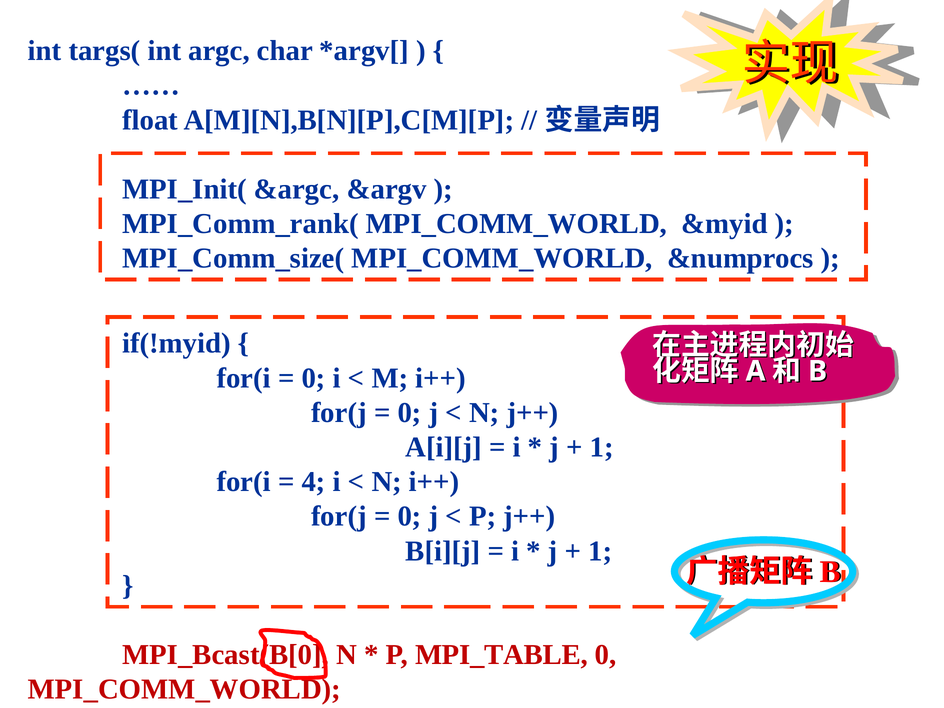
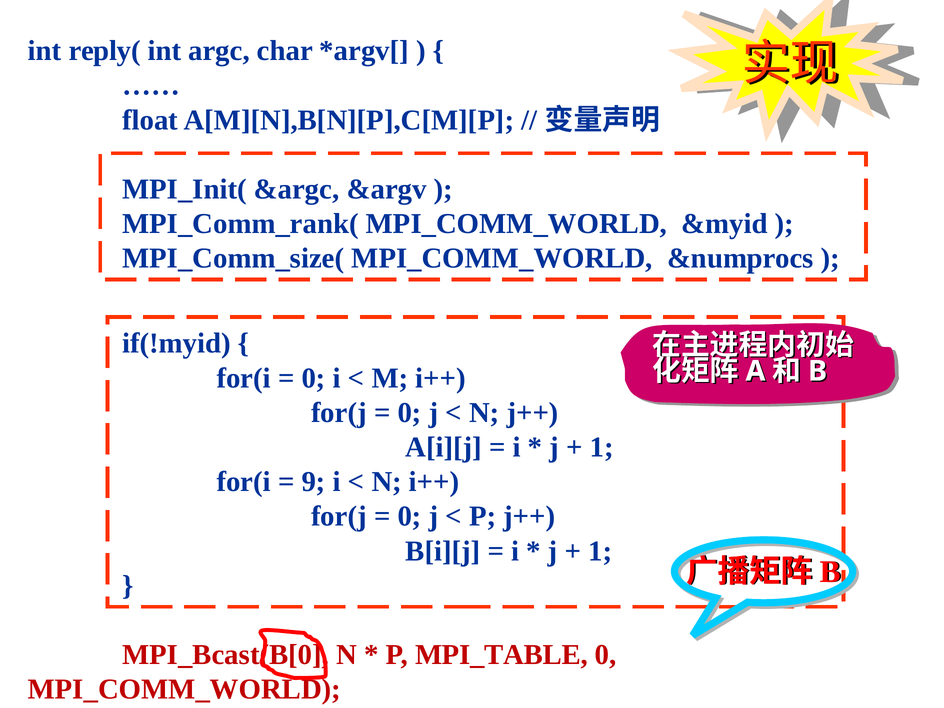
targs(: targs( -> reply(
4: 4 -> 9
